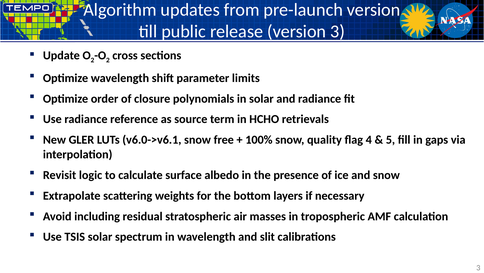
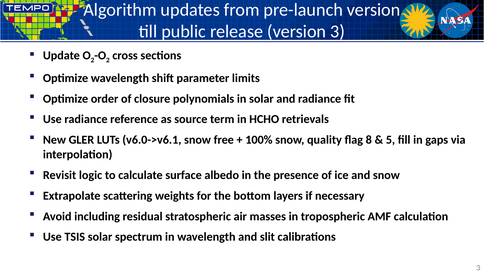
4: 4 -> 8
